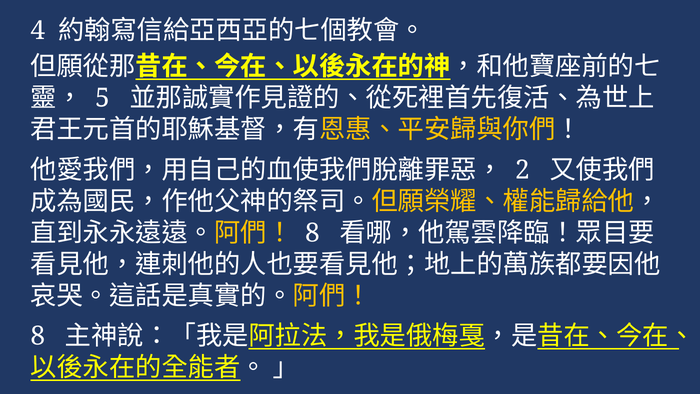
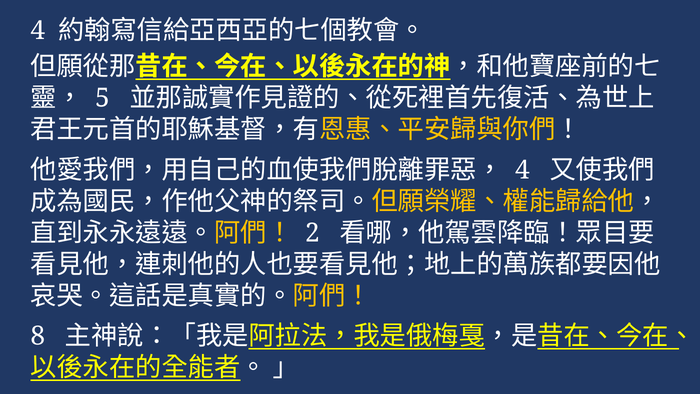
2 at (522, 170): 2 -> 4
8 at (312, 233): 8 -> 2
